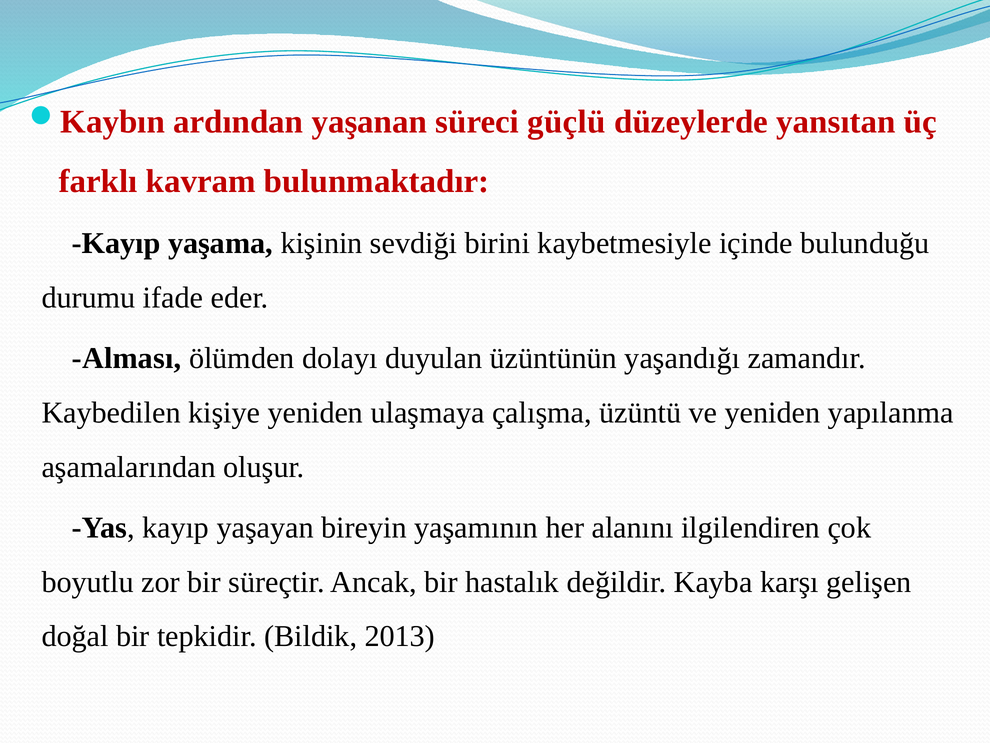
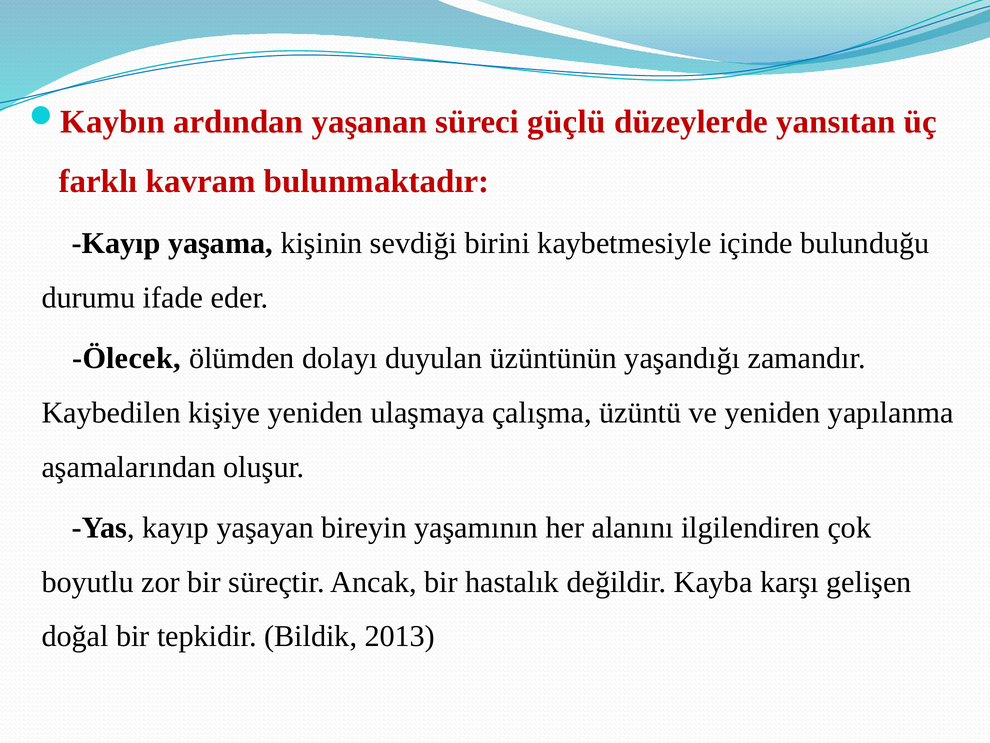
Alması: Alması -> Ölecek
